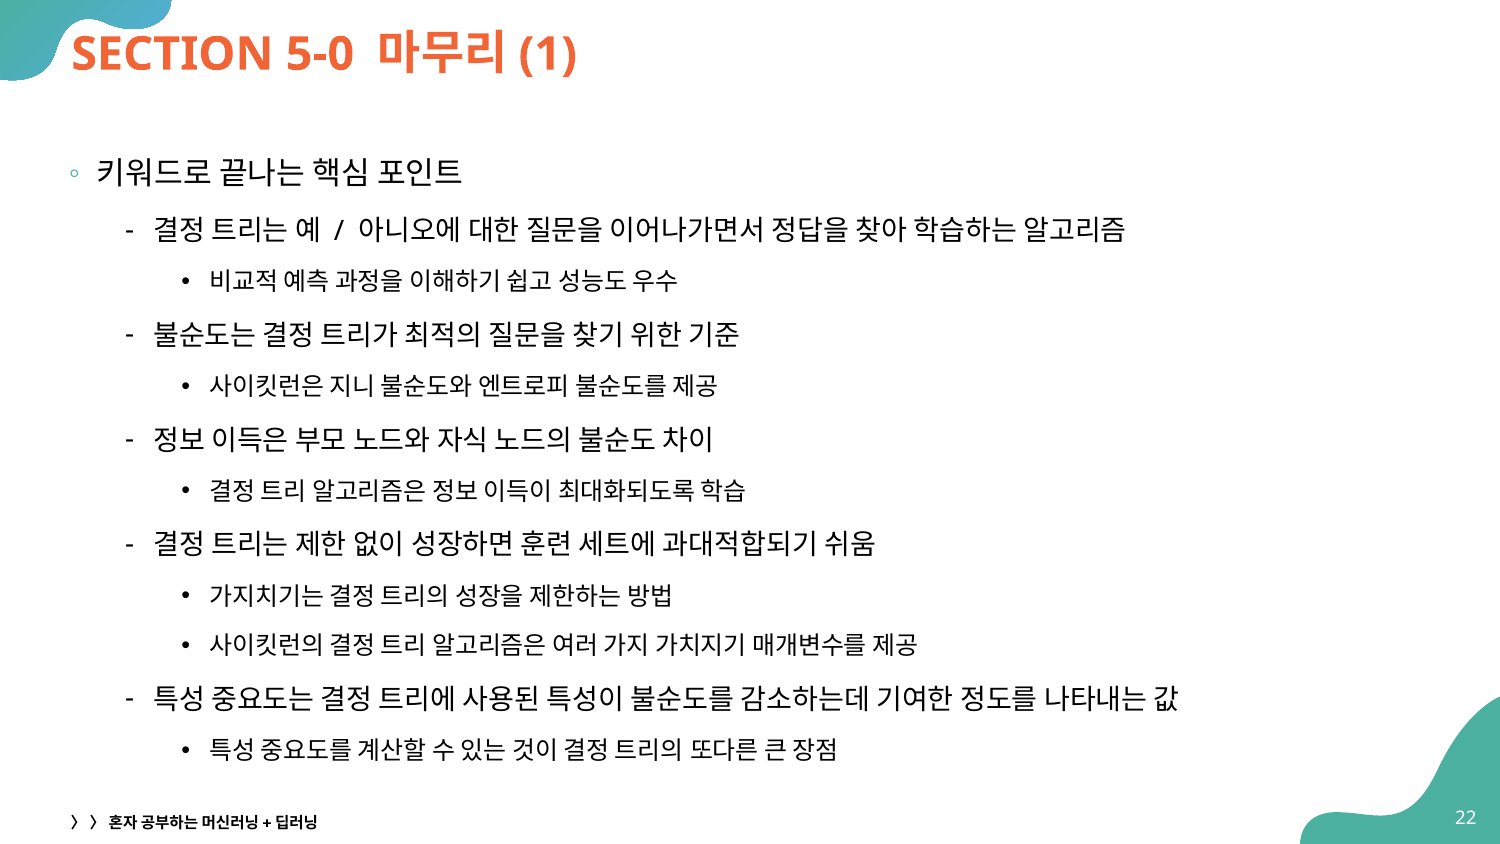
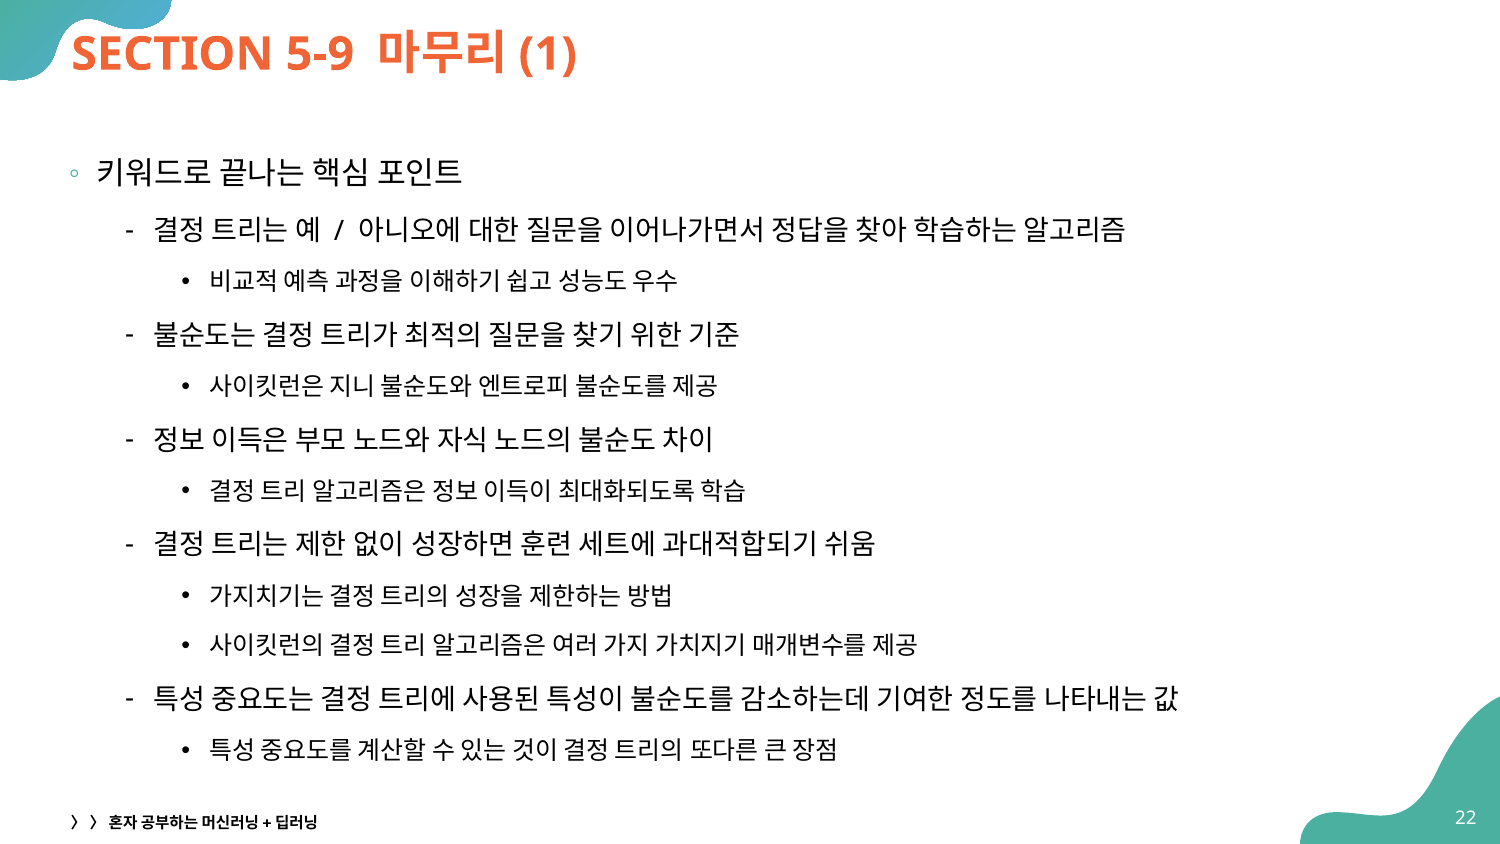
5-0: 5-0 -> 5-9
